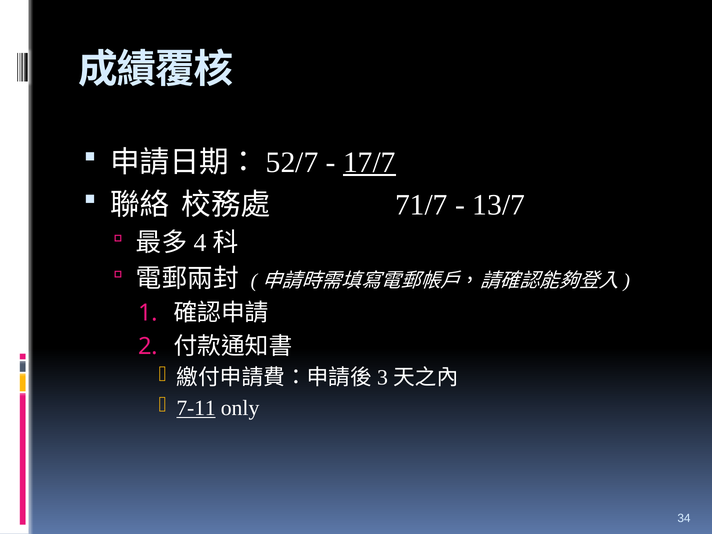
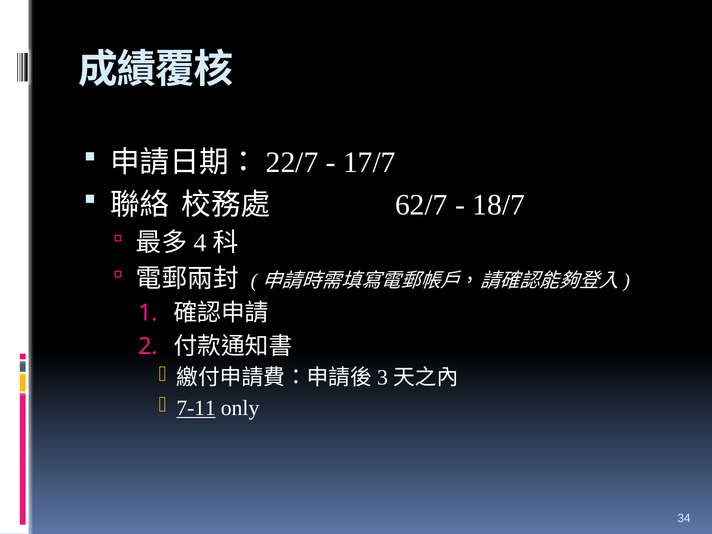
52/7: 52/7 -> 22/7
17/7 underline: present -> none
71/7: 71/7 -> 62/7
13/7: 13/7 -> 18/7
